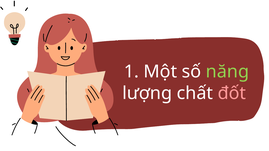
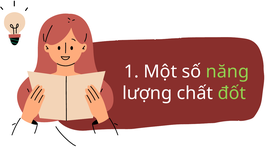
đốt colour: pink -> light green
